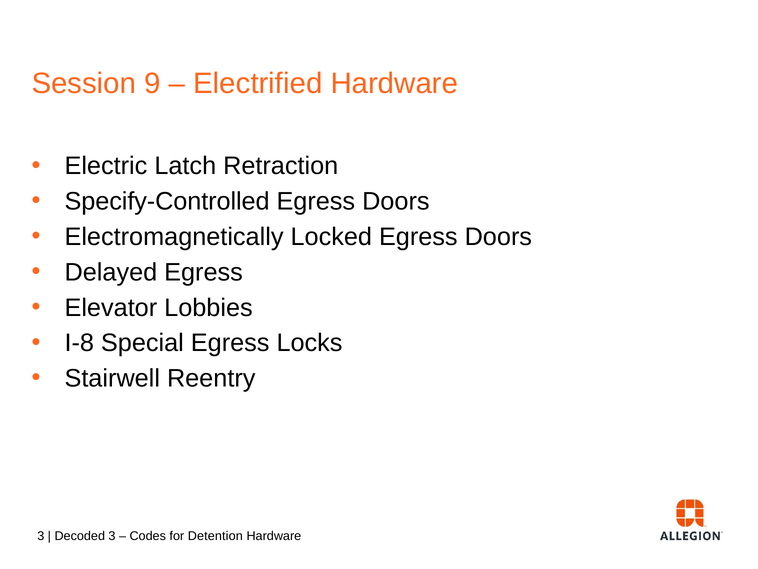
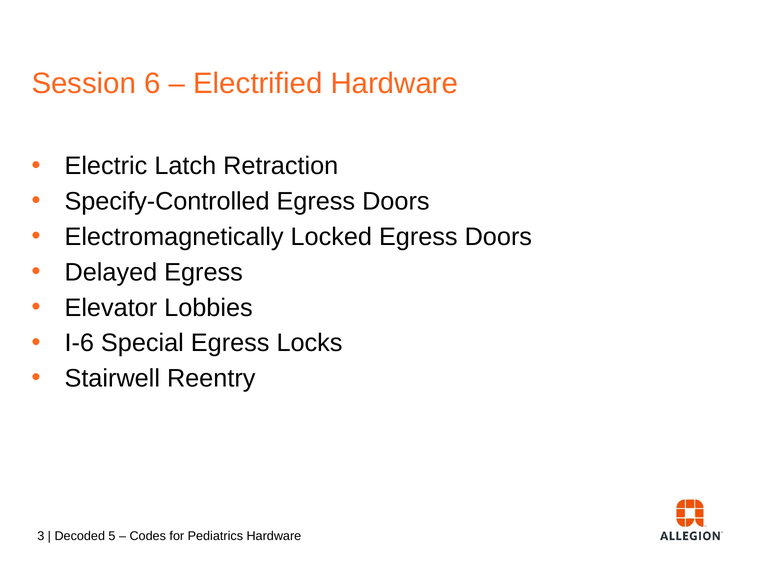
9: 9 -> 6
I-8: I-8 -> I-6
3 at (112, 536): 3 -> 5
Detention: Detention -> Pediatrics
